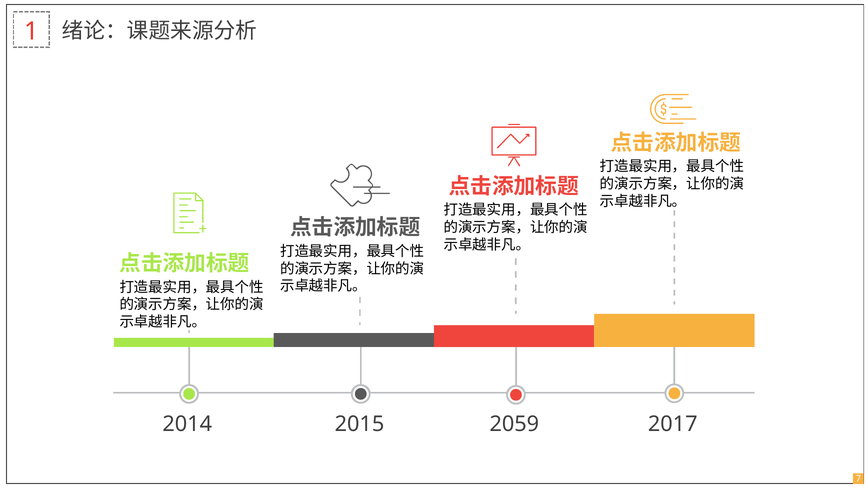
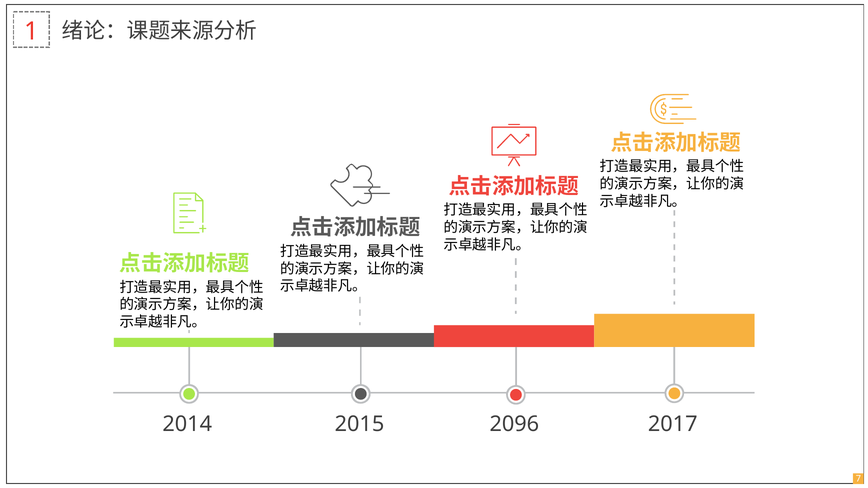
2059: 2059 -> 2096
